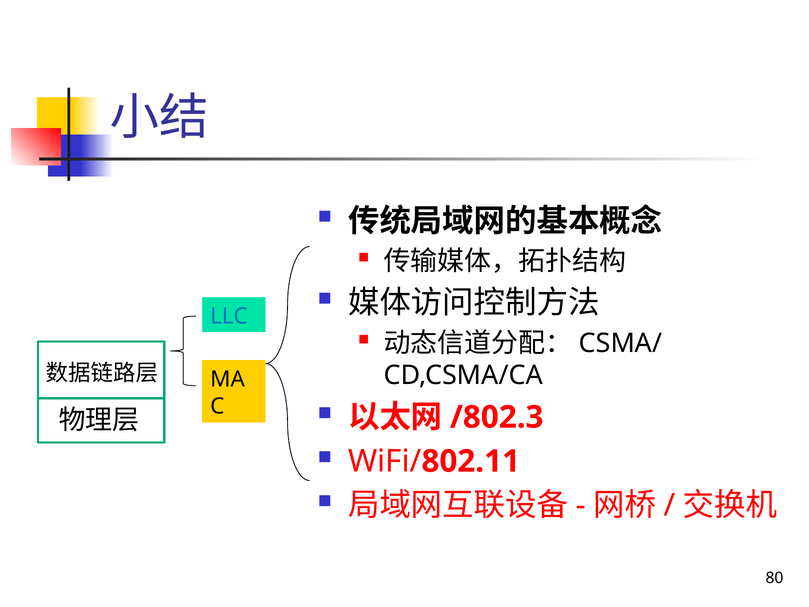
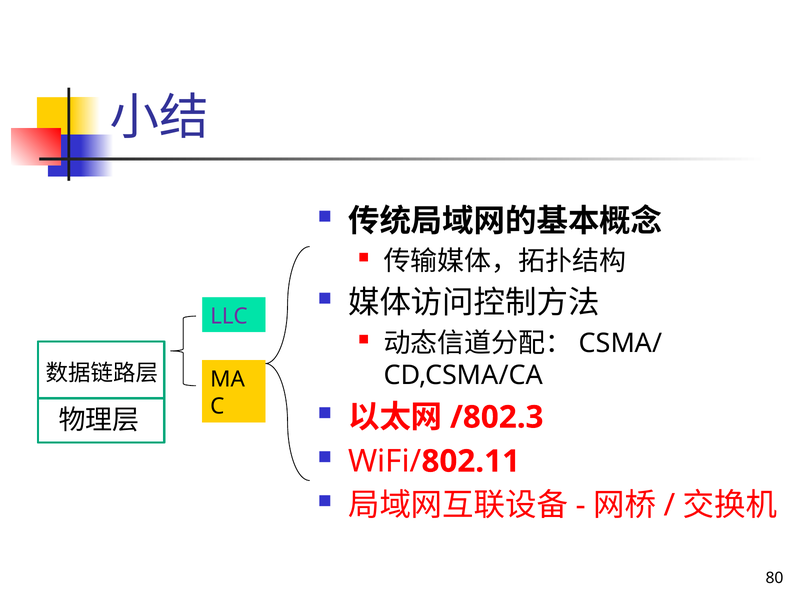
LLC colour: blue -> purple
